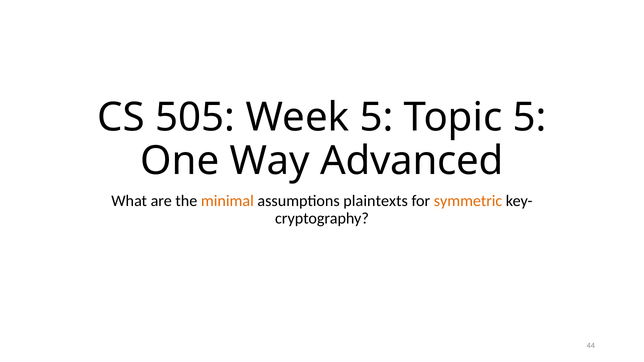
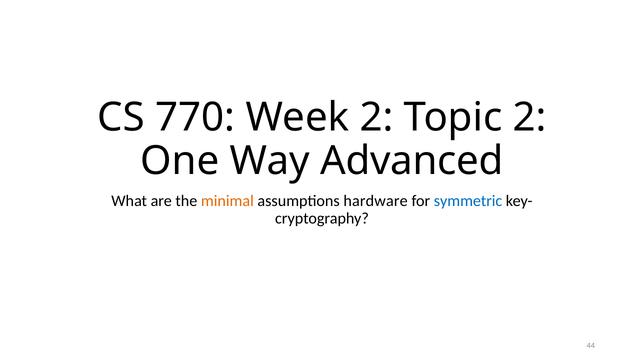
505: 505 -> 770
Week 5: 5 -> 2
Topic 5: 5 -> 2
plaintexts: plaintexts -> hardware
symmetric colour: orange -> blue
